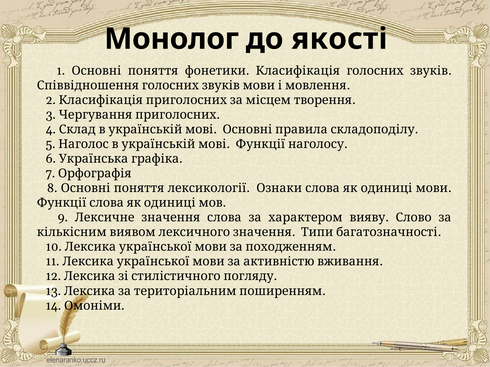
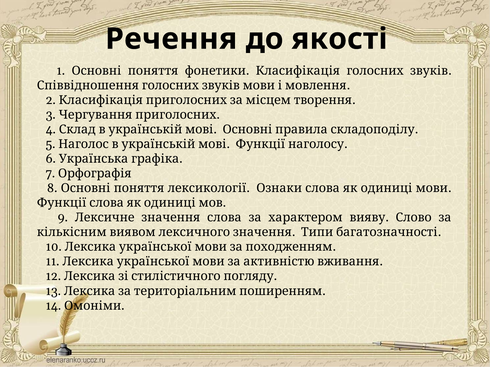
Монолог: Монолог -> Речення
